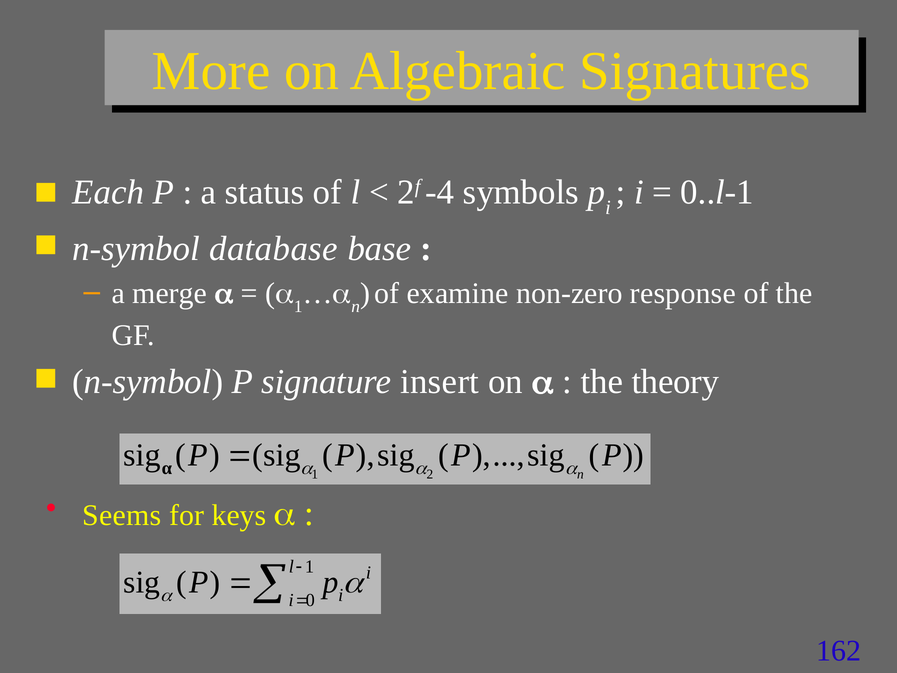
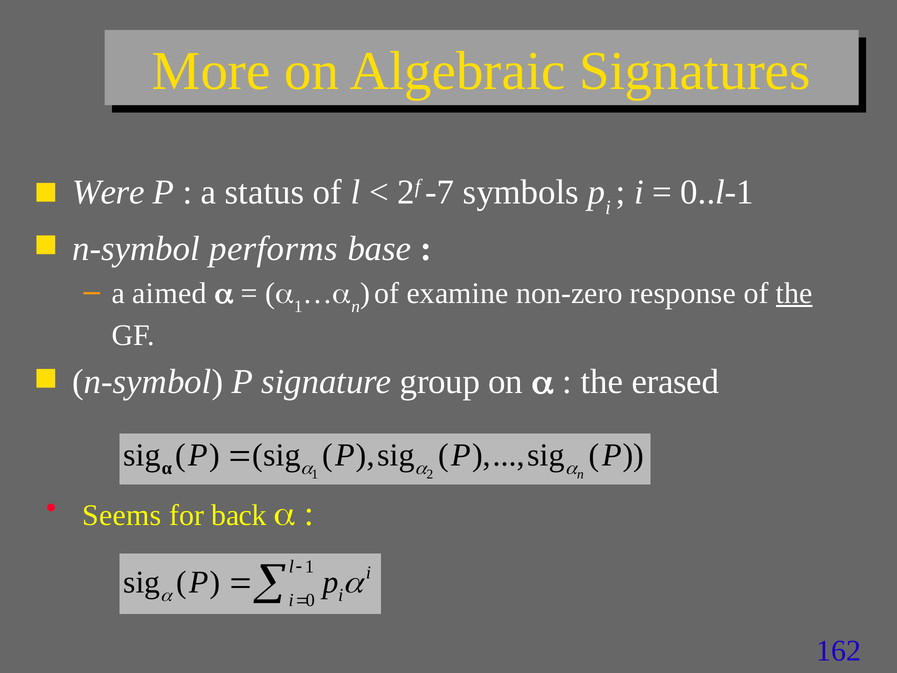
Each: Each -> Were
-4: -4 -> -7
database: database -> performs
merge: merge -> aimed
the at (794, 293) underline: none -> present
insert: insert -> group
theory: theory -> erased
keys: keys -> back
